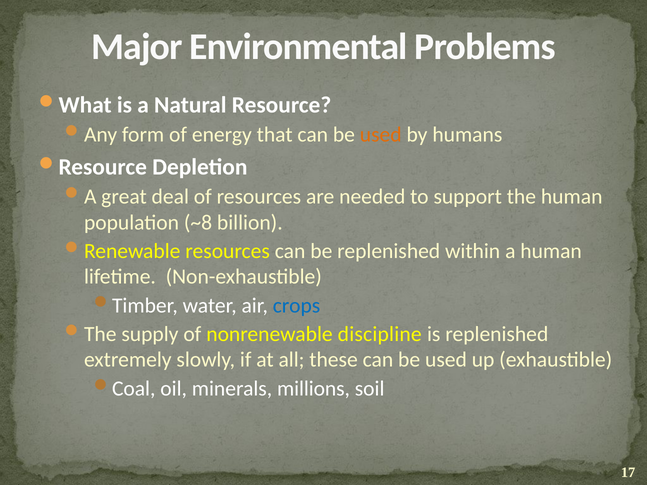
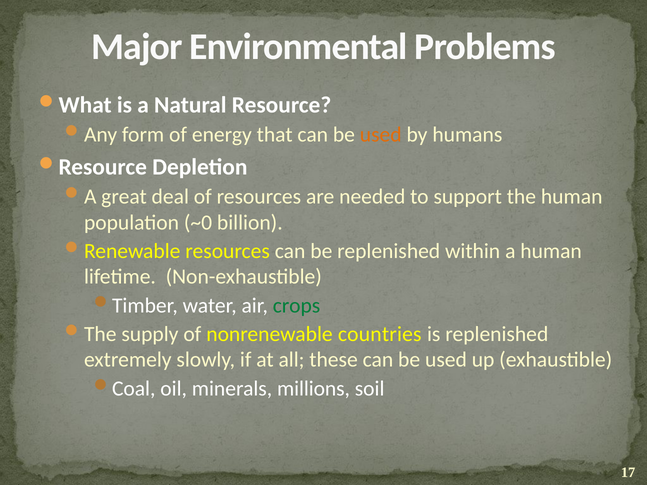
~8: ~8 -> ~0
crops colour: blue -> green
discipline: discipline -> countries
